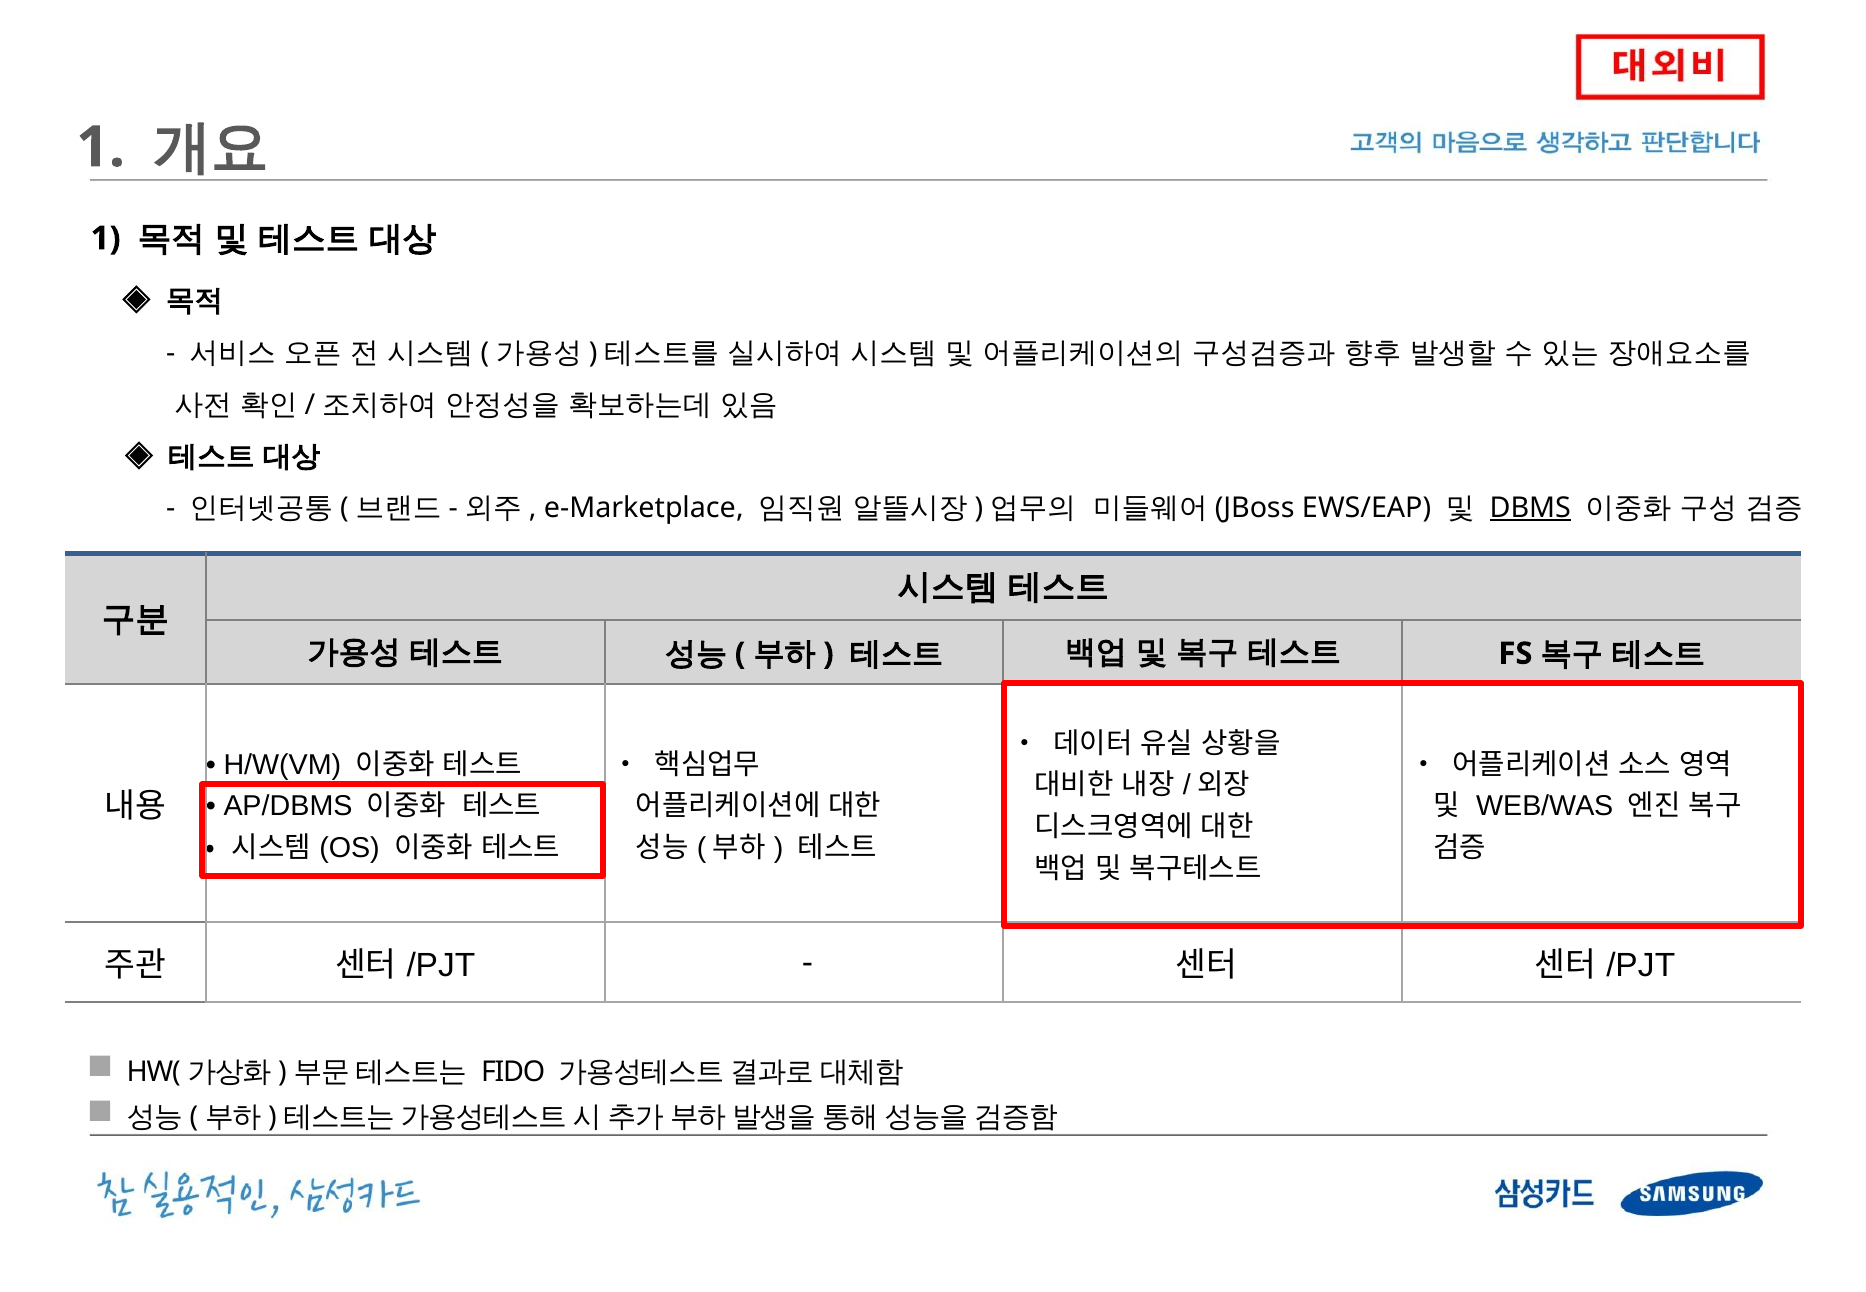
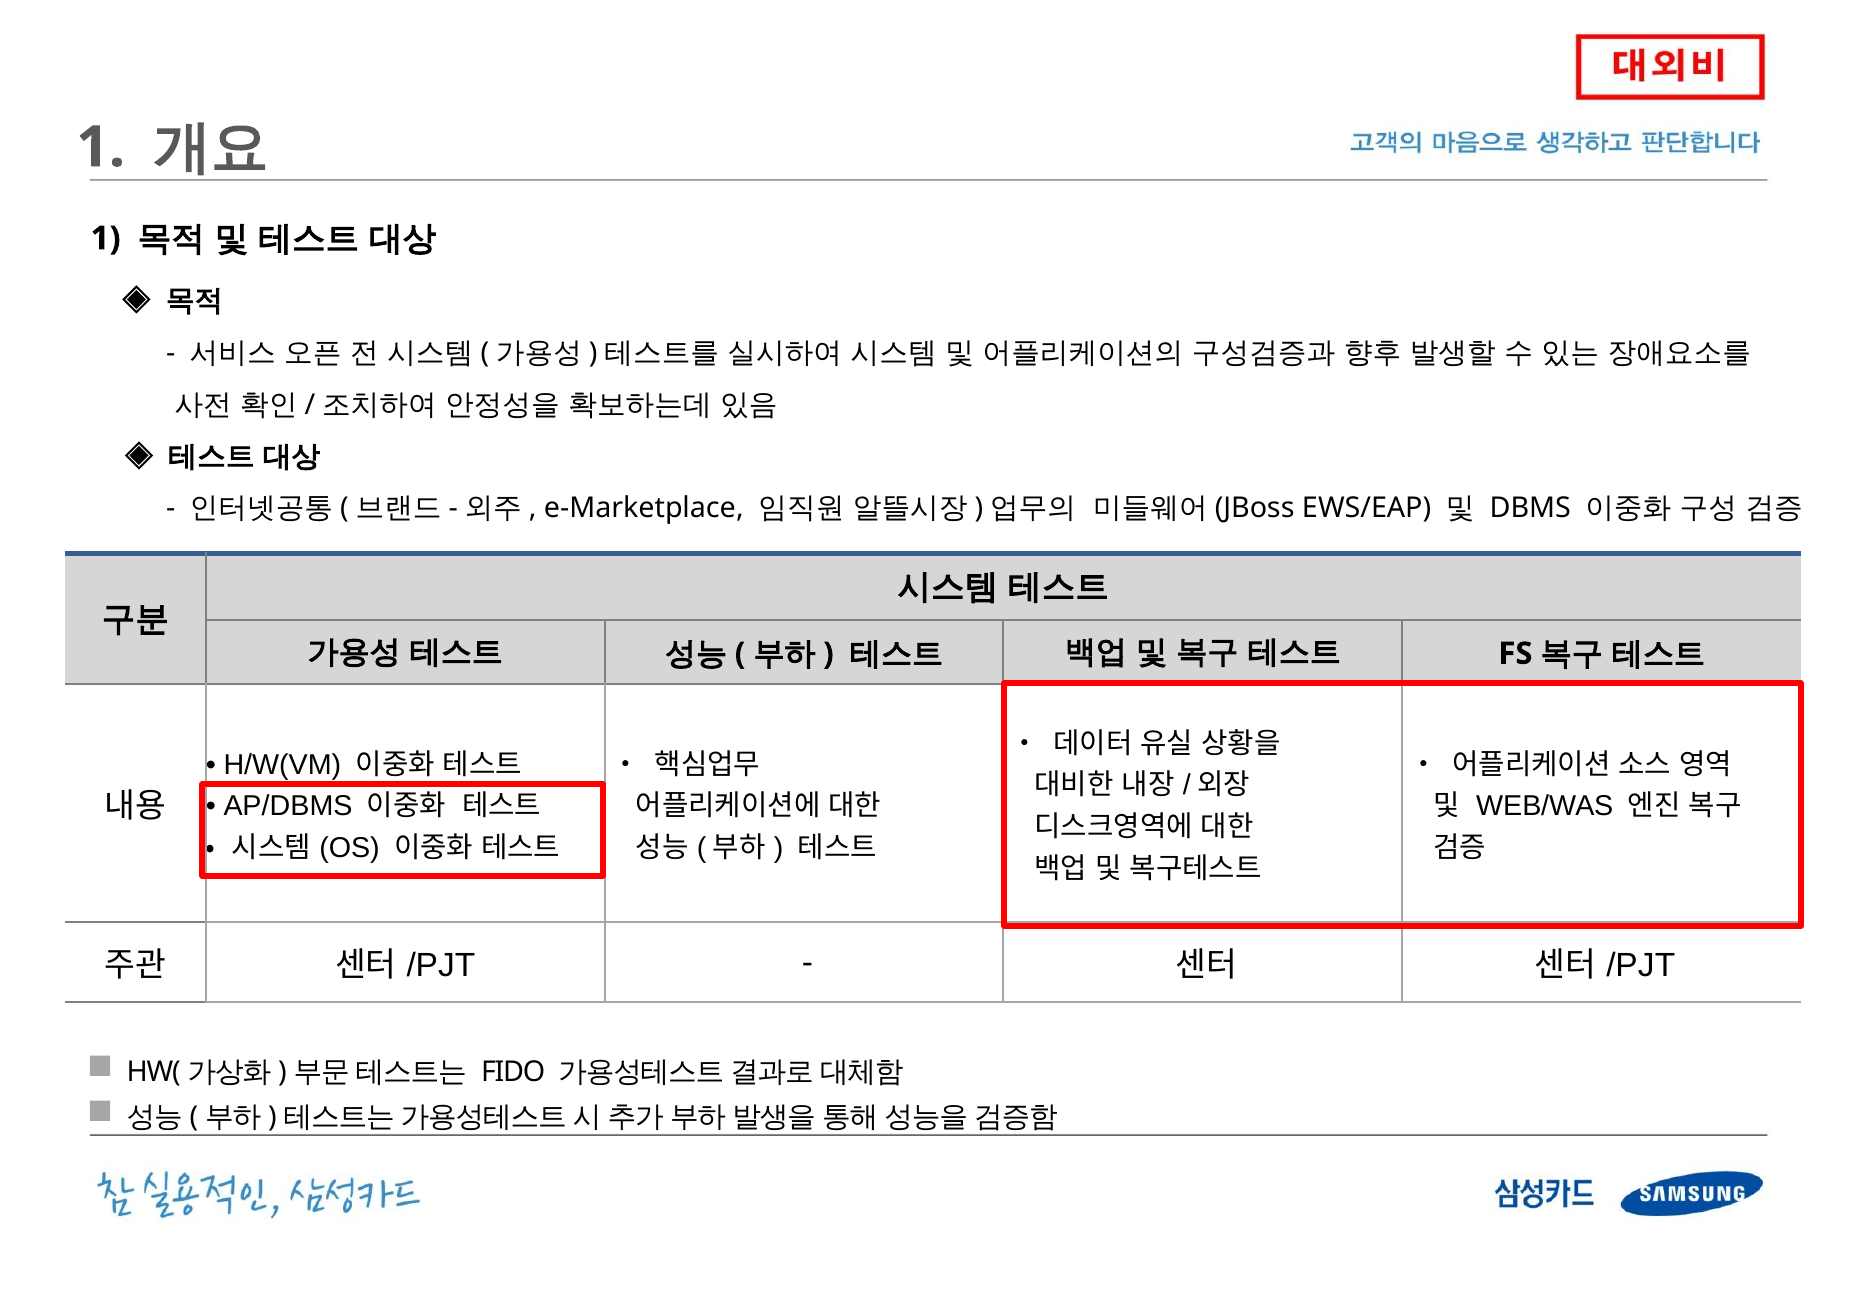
DBMS underline: present -> none
